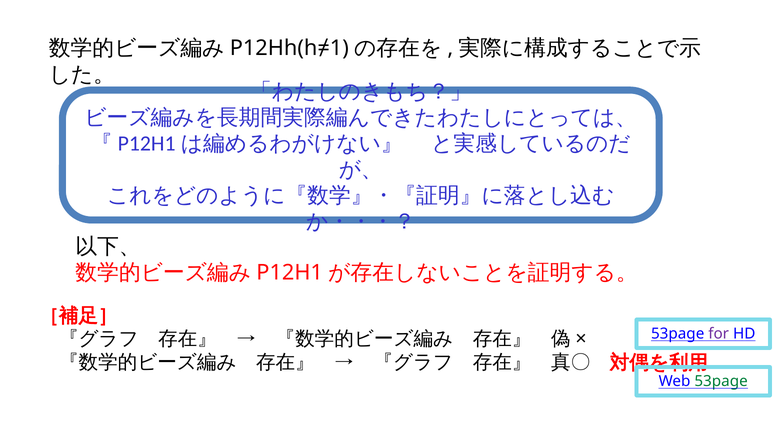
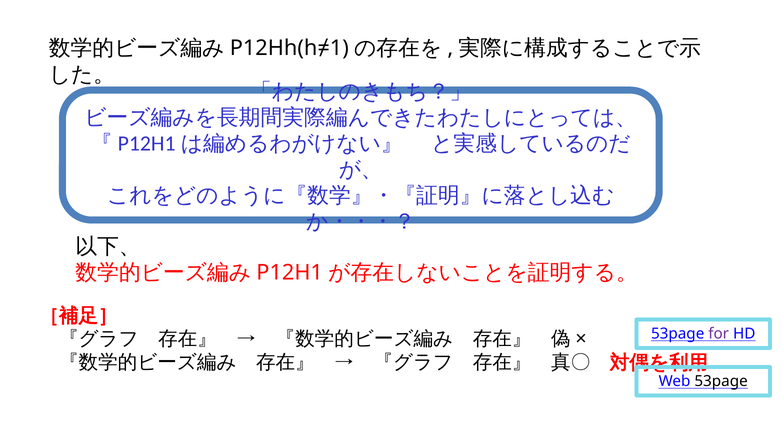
53page at (721, 382) colour: green -> black
